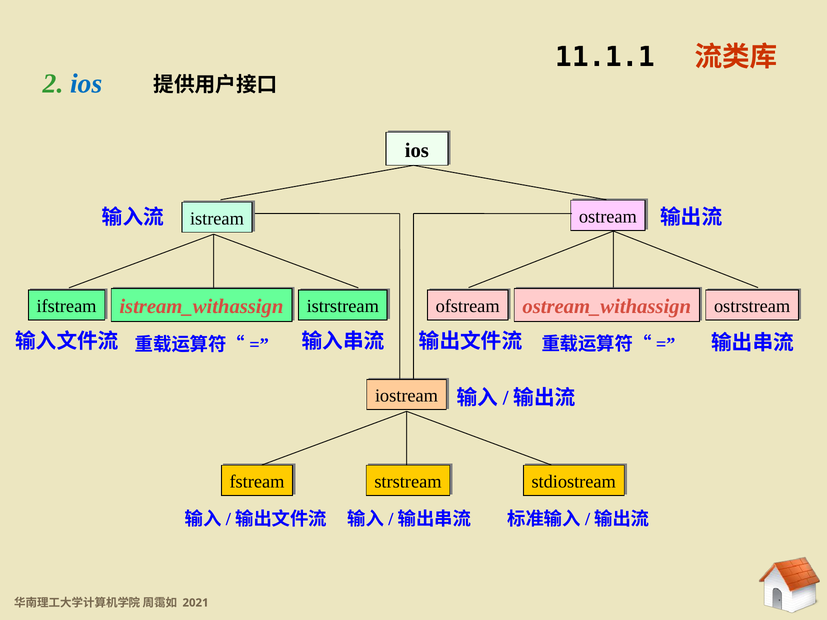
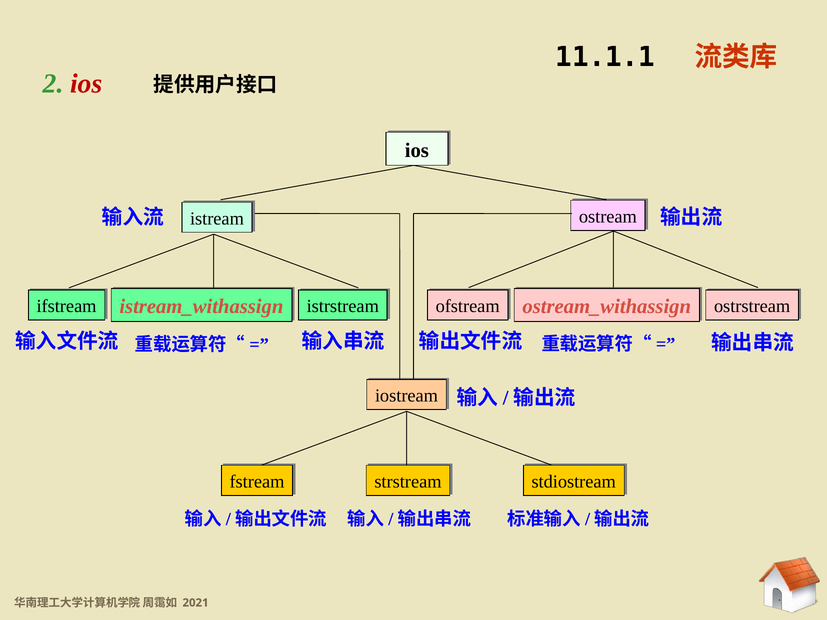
ios at (86, 84) colour: blue -> red
